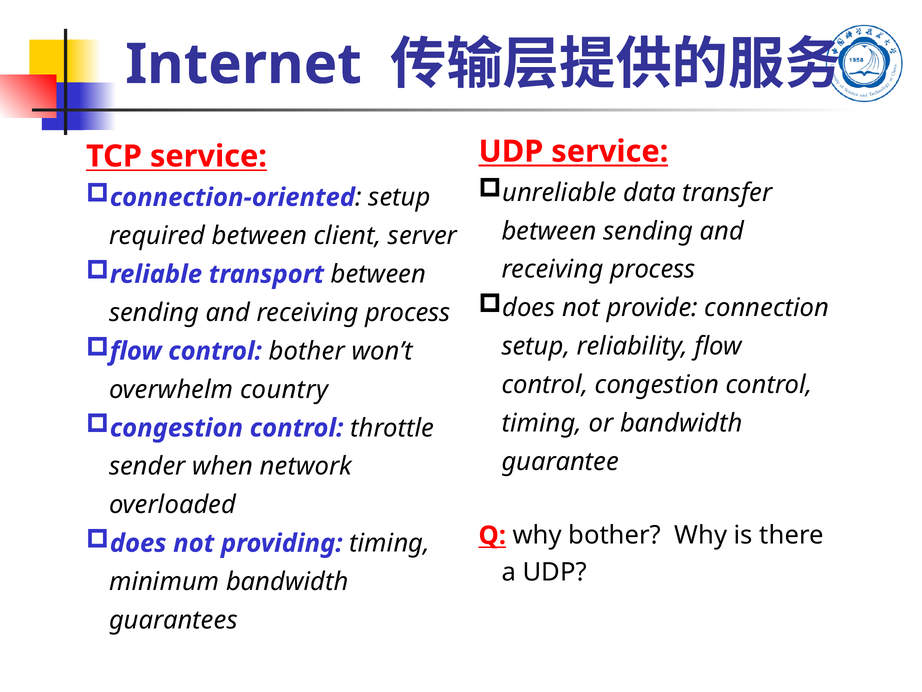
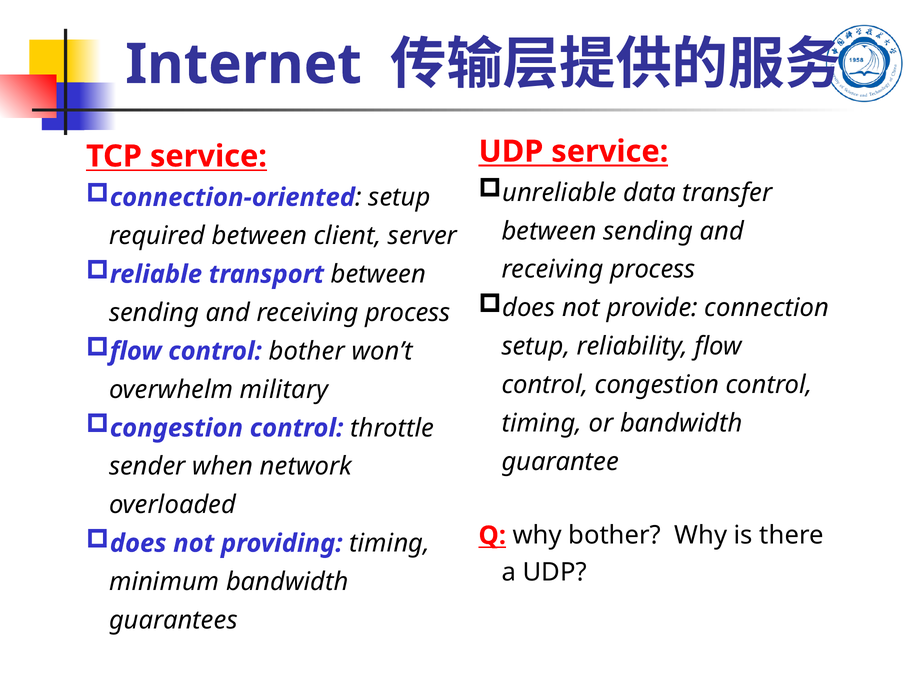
country: country -> military
